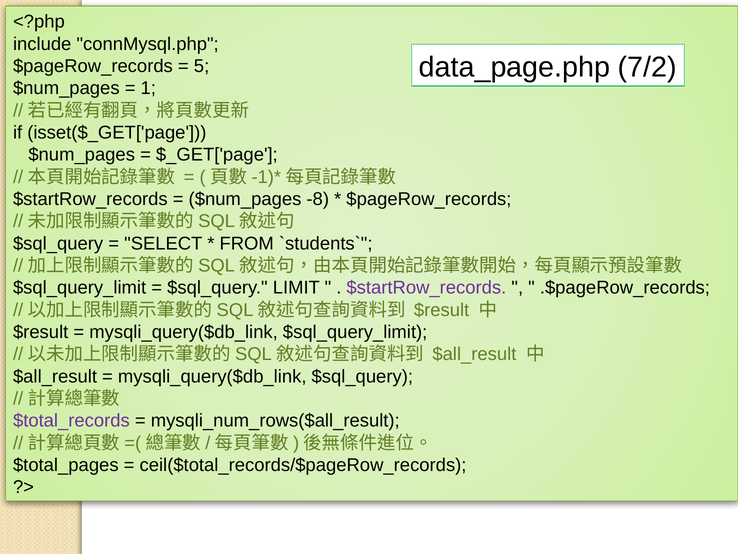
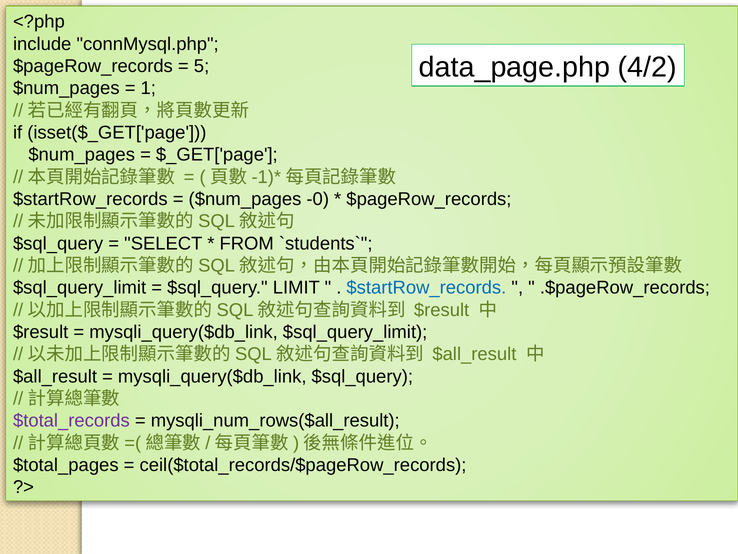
7/2: 7/2 -> 4/2
-8: -8 -> -0
$startRow_records at (426, 288) colour: purple -> blue
